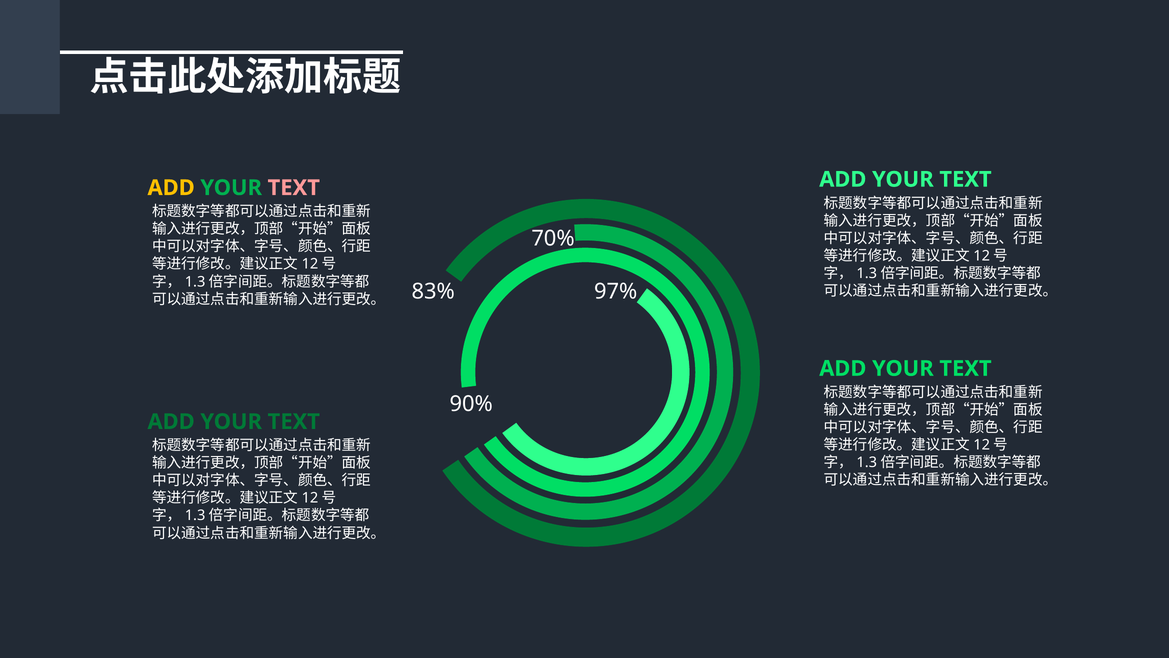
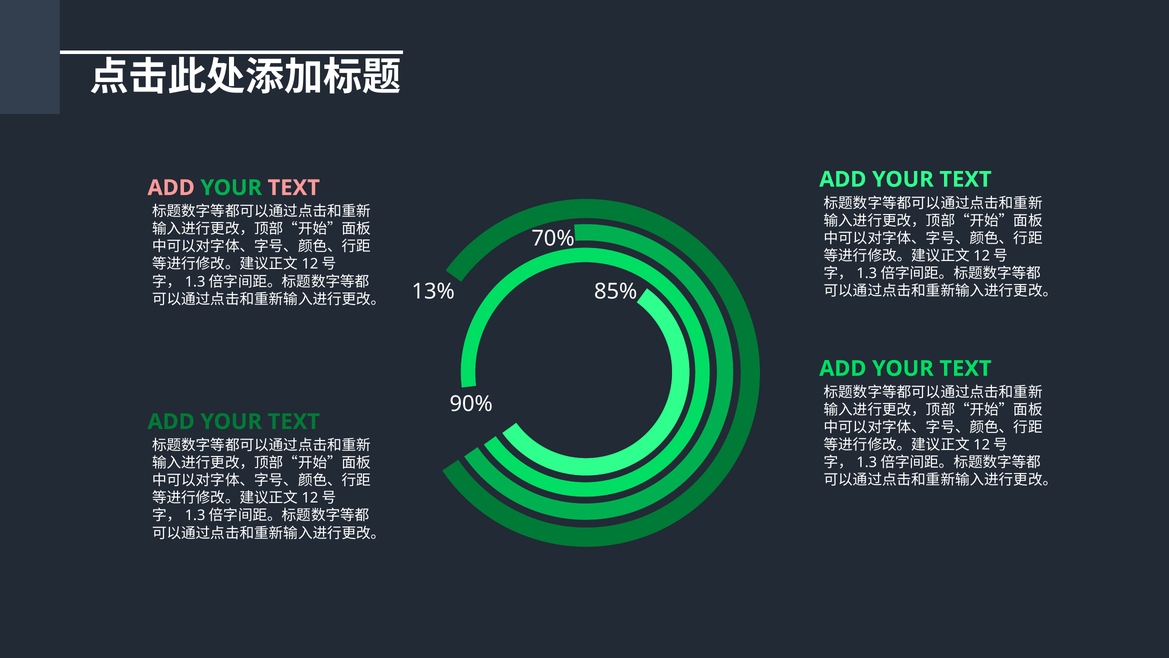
ADD at (171, 188) colour: yellow -> pink
83%: 83% -> 13%
97%: 97% -> 85%
